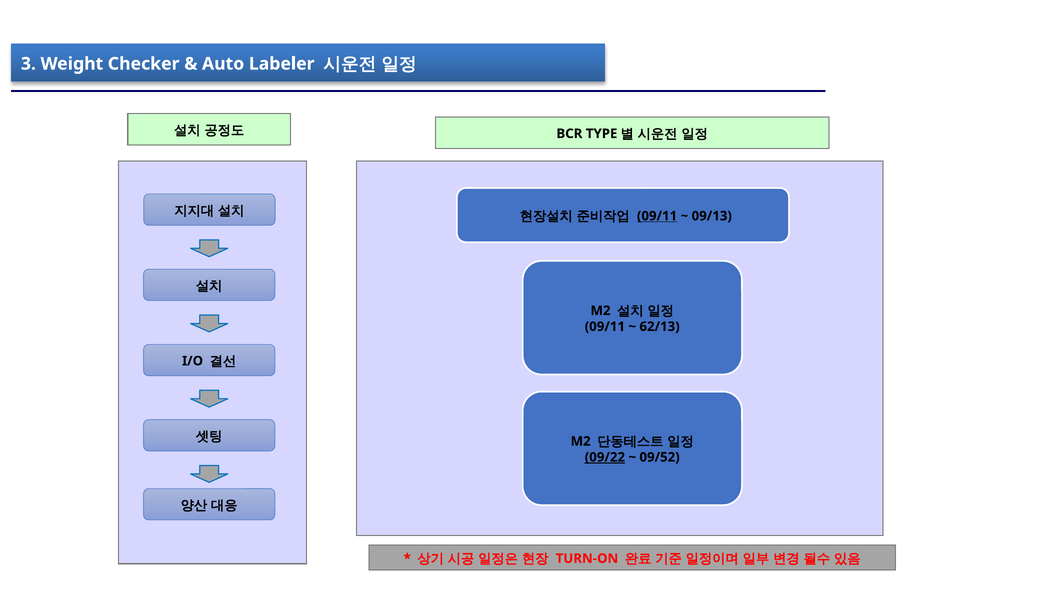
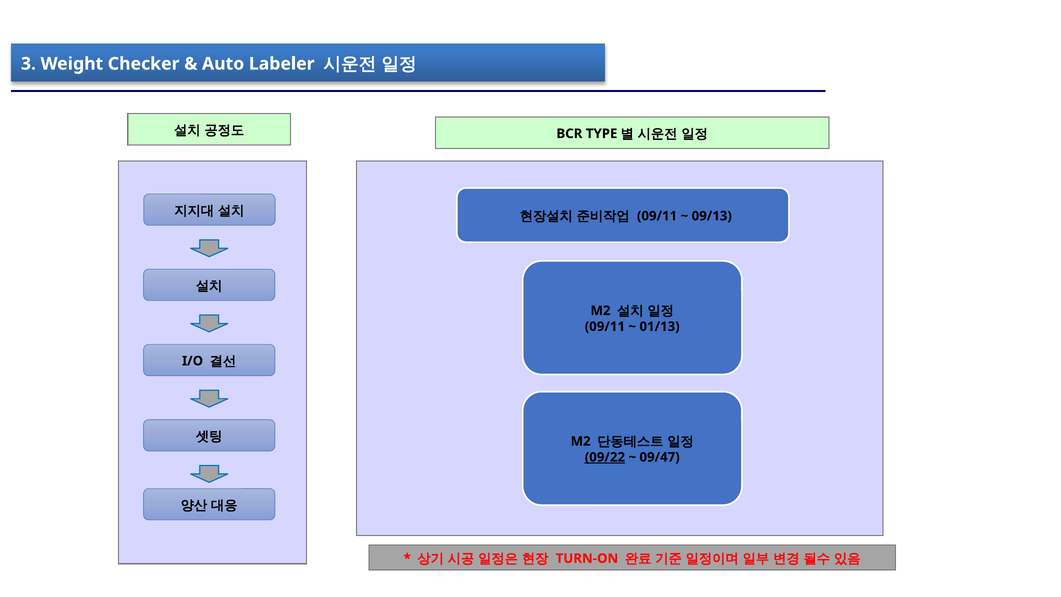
09/11 at (657, 216) underline: present -> none
62/13: 62/13 -> 01/13
09/52: 09/52 -> 09/47
